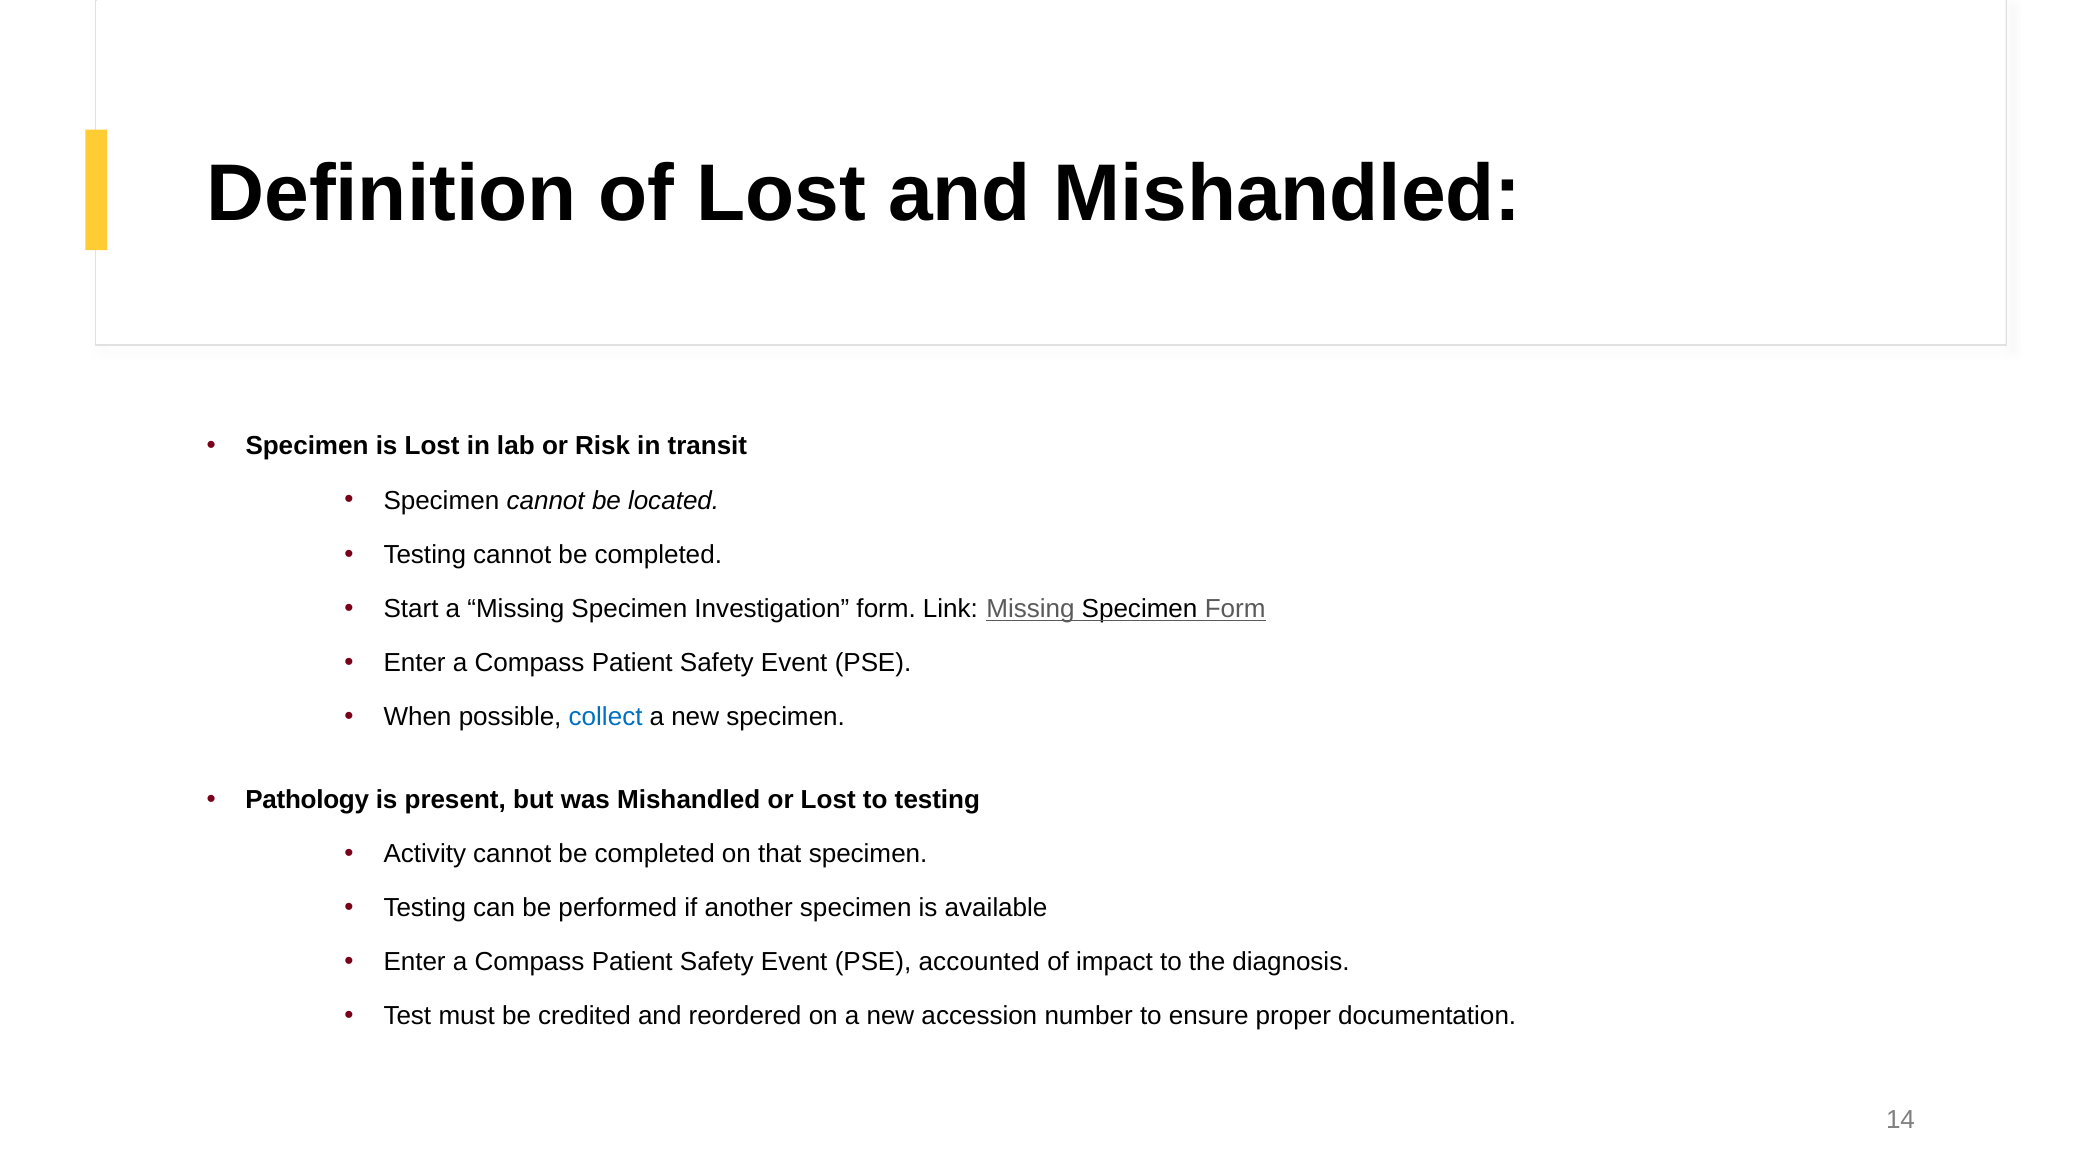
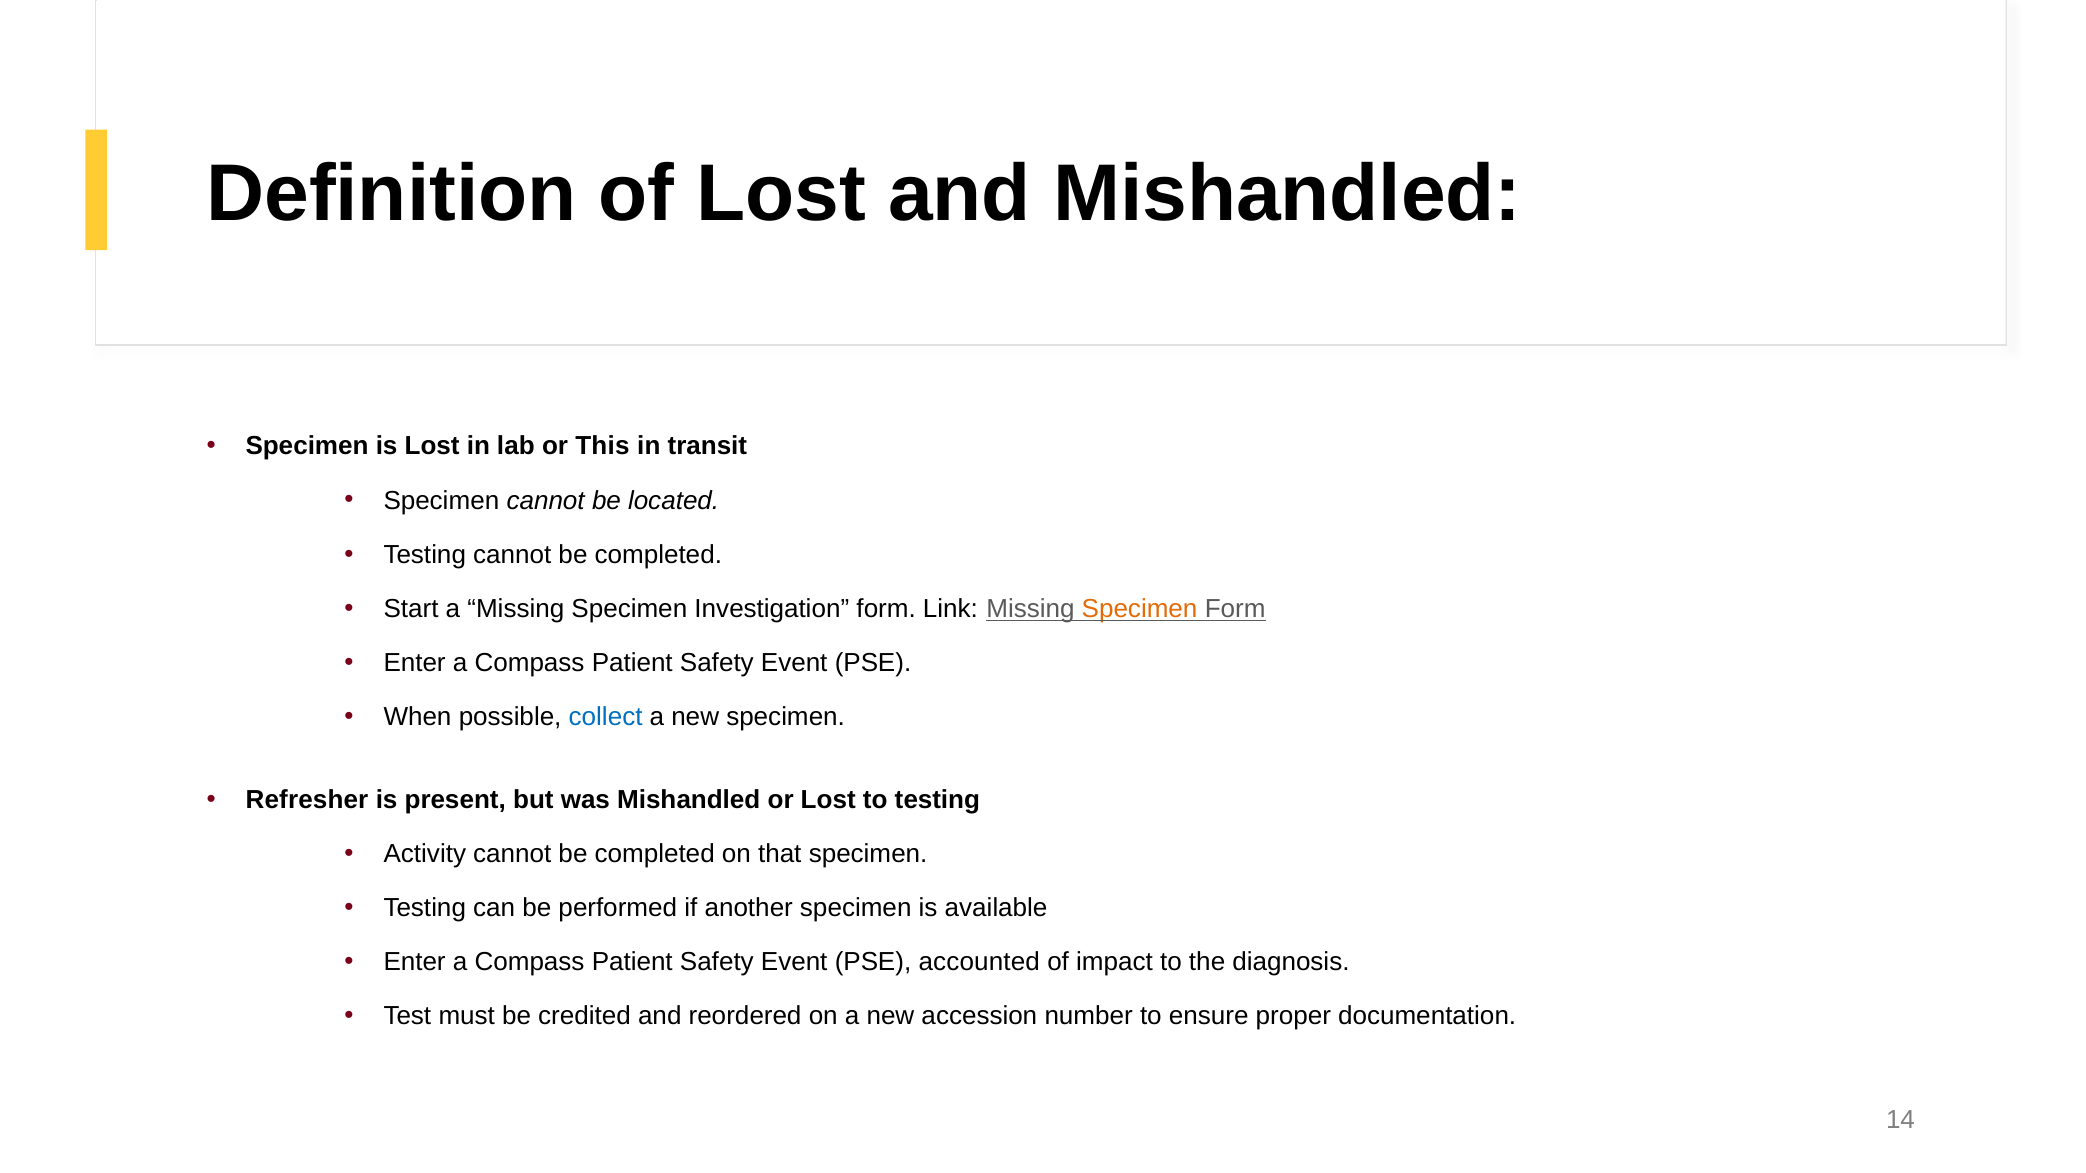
Risk: Risk -> This
Specimen at (1140, 609) colour: black -> orange
Pathology: Pathology -> Refresher
